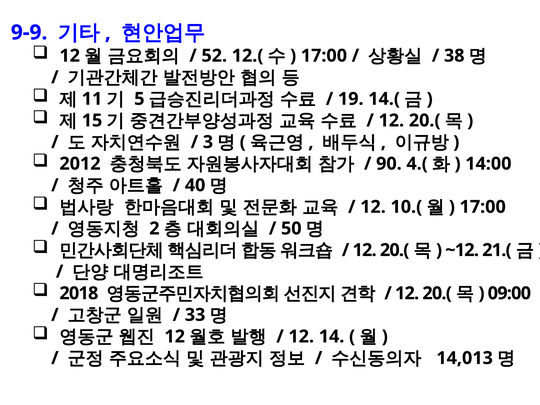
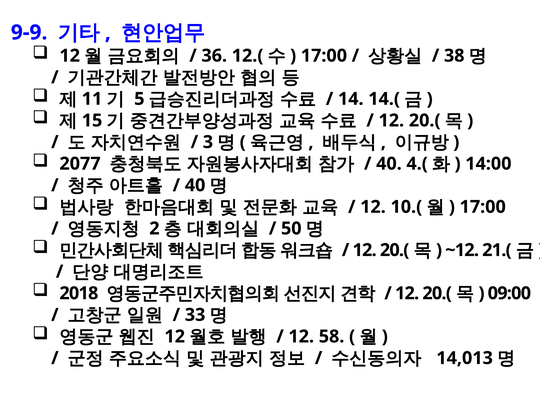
52: 52 -> 36
19: 19 -> 14
2012: 2012 -> 2077
90 at (389, 164): 90 -> 40
14: 14 -> 58
